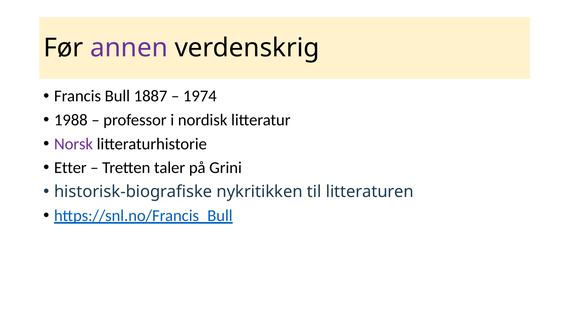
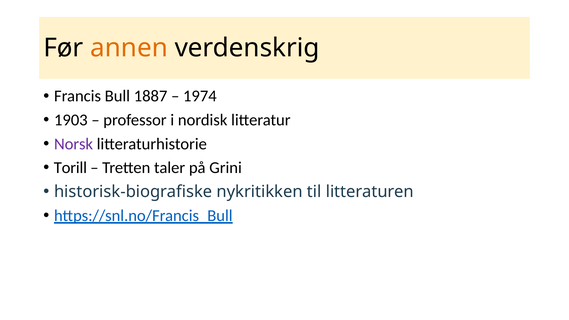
annen colour: purple -> orange
1988: 1988 -> 1903
Etter: Etter -> Torill
